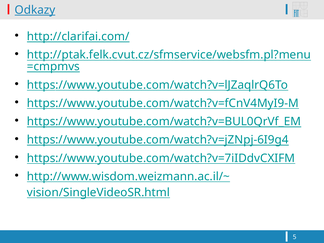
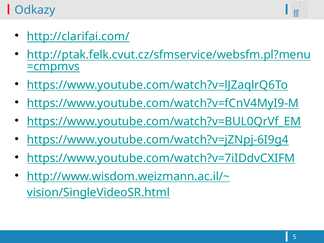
Odkazy underline: present -> none
